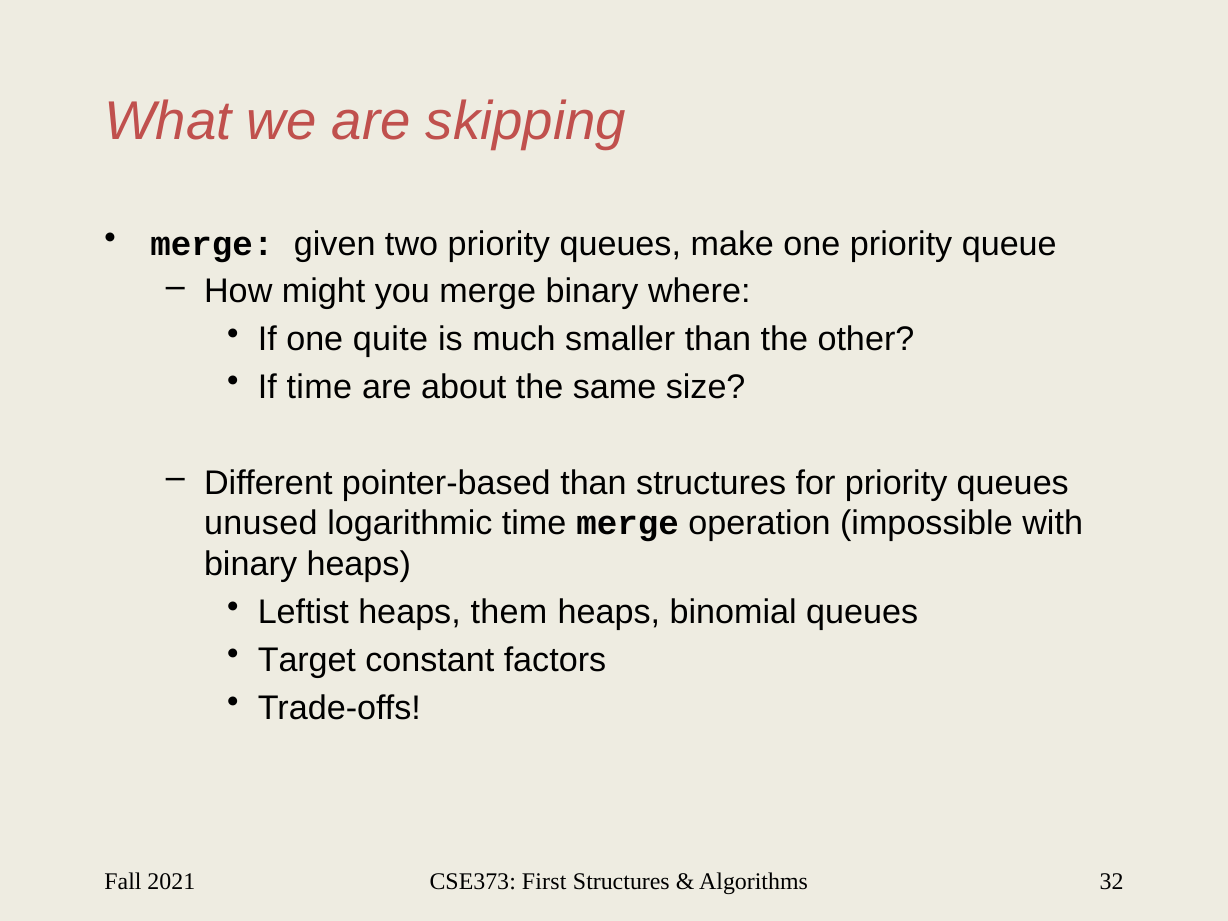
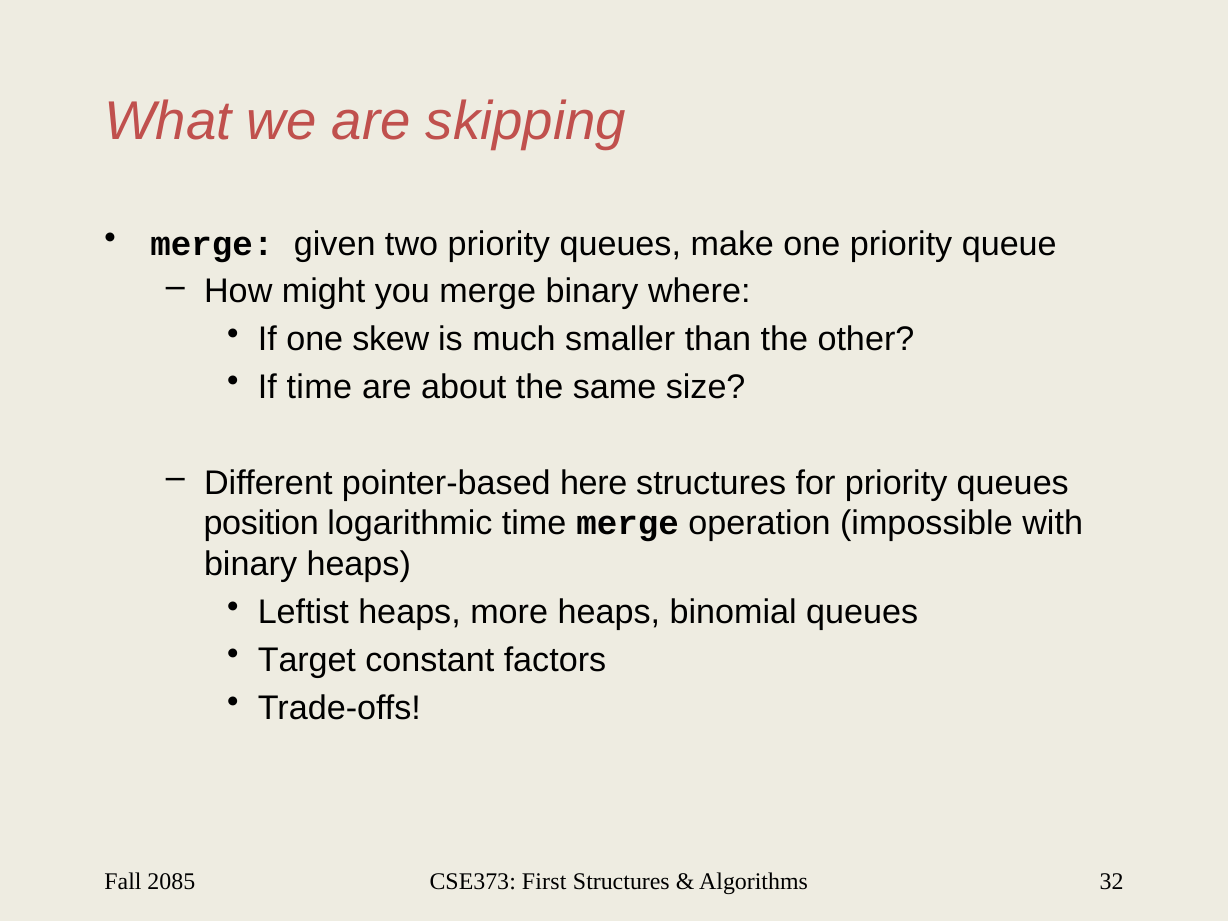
quite: quite -> skew
pointer-based than: than -> here
unused: unused -> position
them: them -> more
2021: 2021 -> 2085
